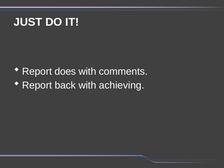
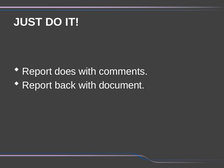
achieving: achieving -> document
